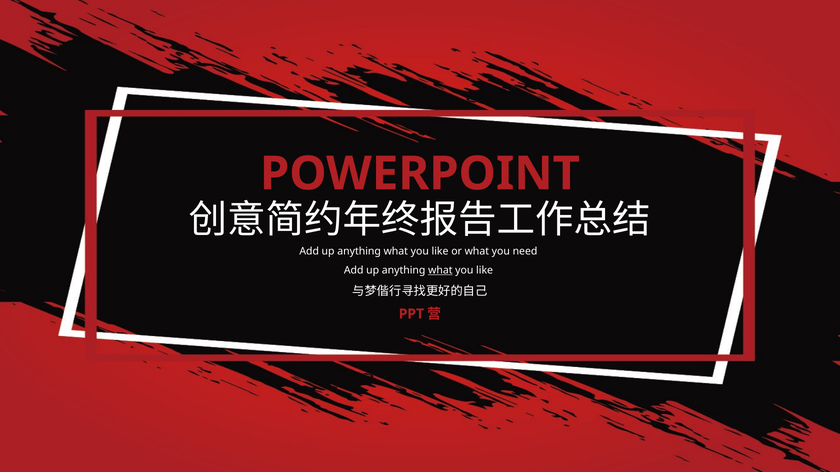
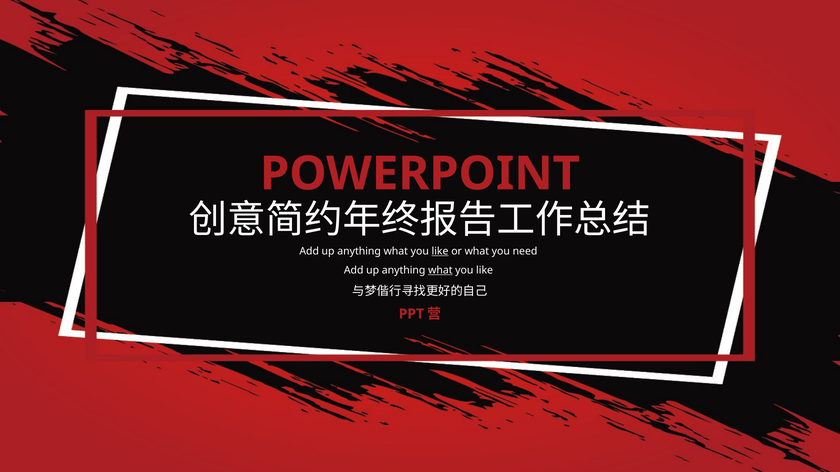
like at (440, 251) underline: none -> present
